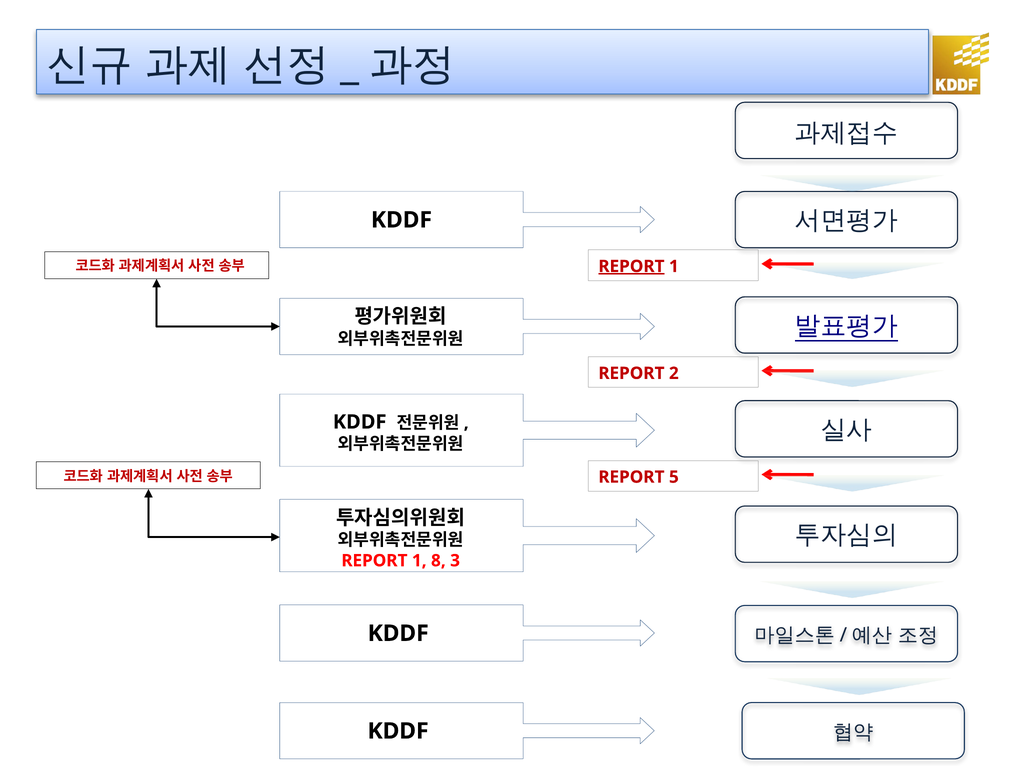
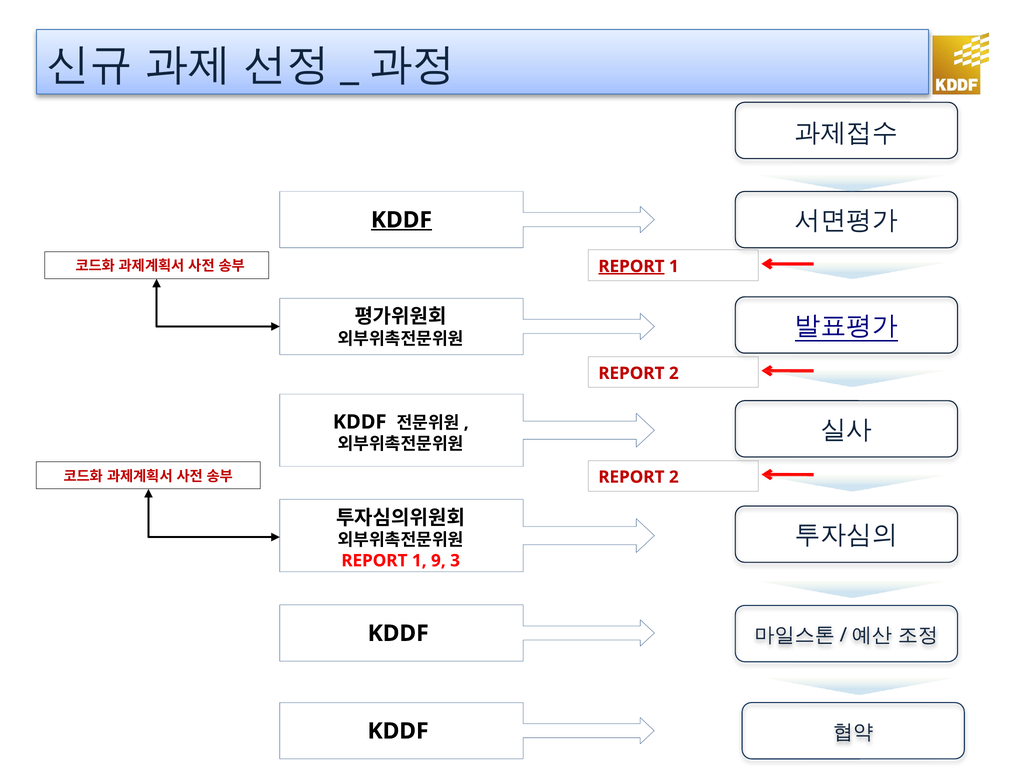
KDDF at (401, 220) underline: none -> present
5 at (674, 477): 5 -> 2
8: 8 -> 9
